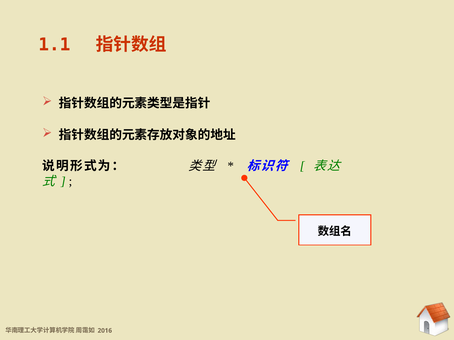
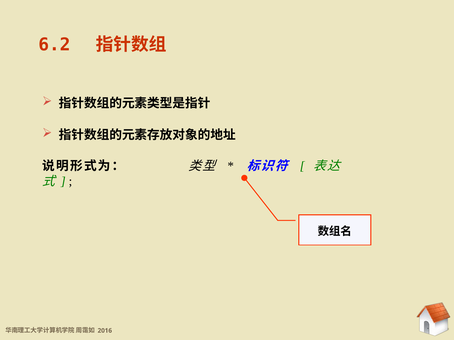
1.1: 1.1 -> 6.2
